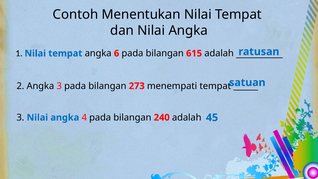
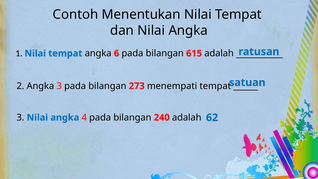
45: 45 -> 62
